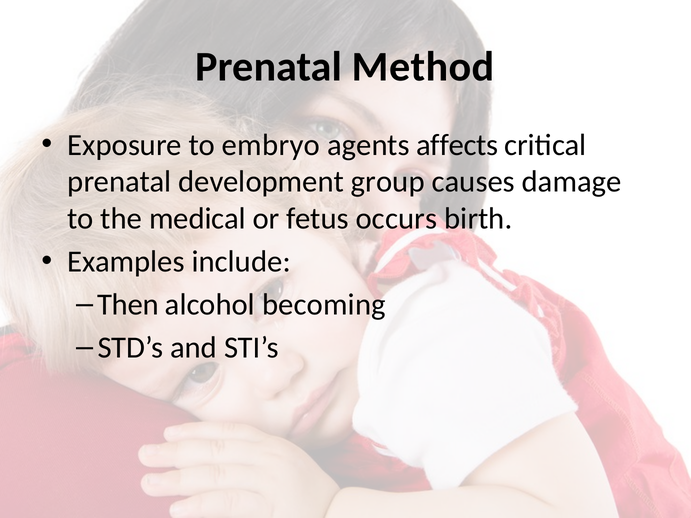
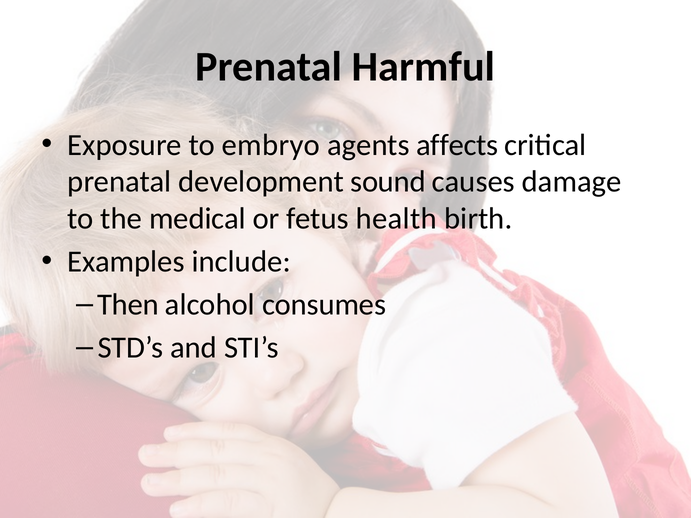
Method: Method -> Harmful
group: group -> sound
occurs: occurs -> health
becoming: becoming -> consumes
